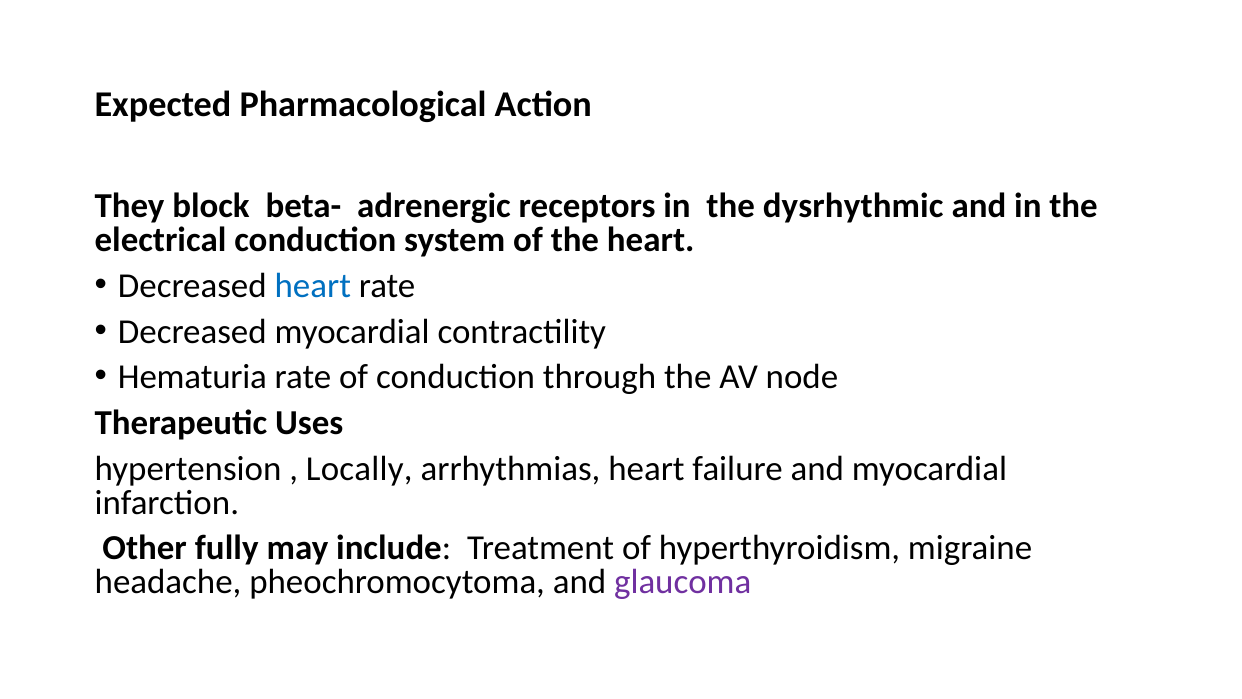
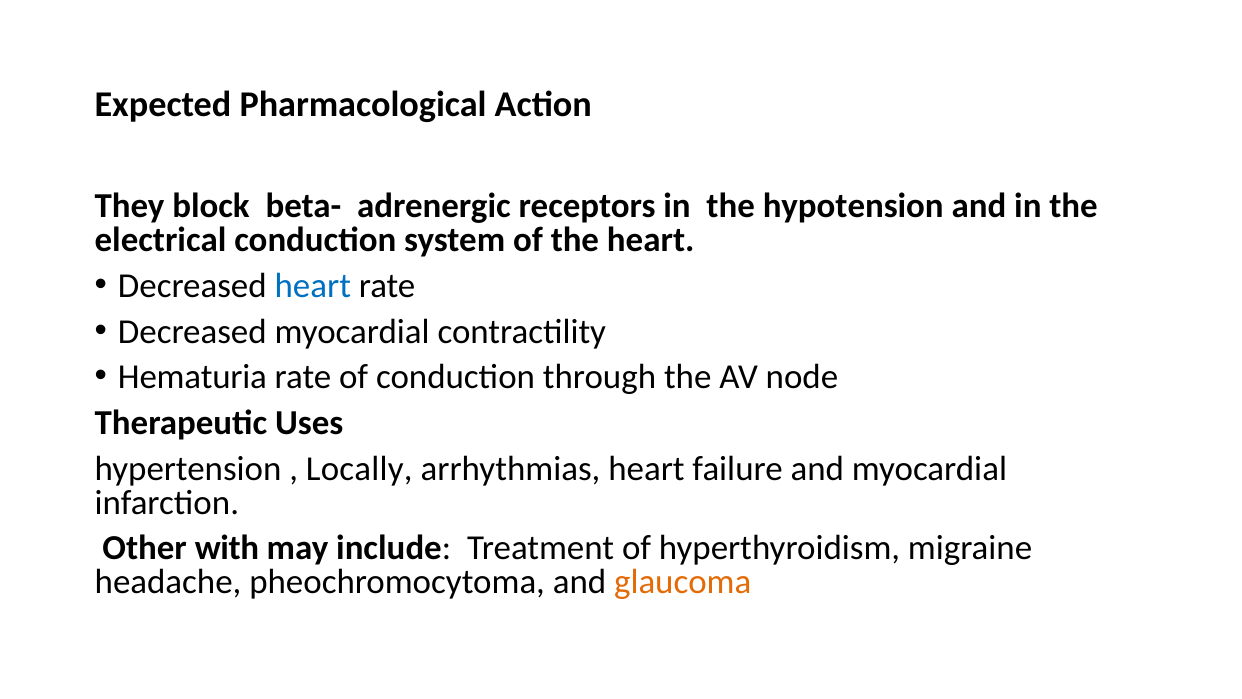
dysrhythmic: dysrhythmic -> hypotension
fully: fully -> with
glaucoma colour: purple -> orange
